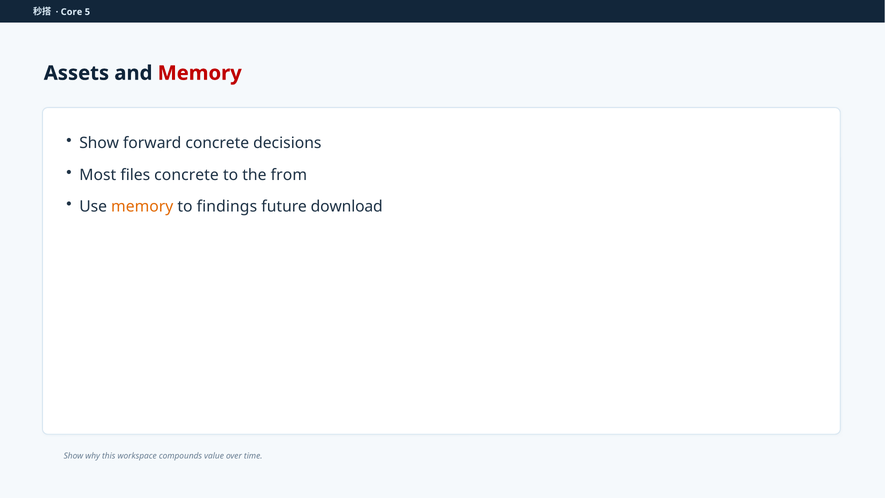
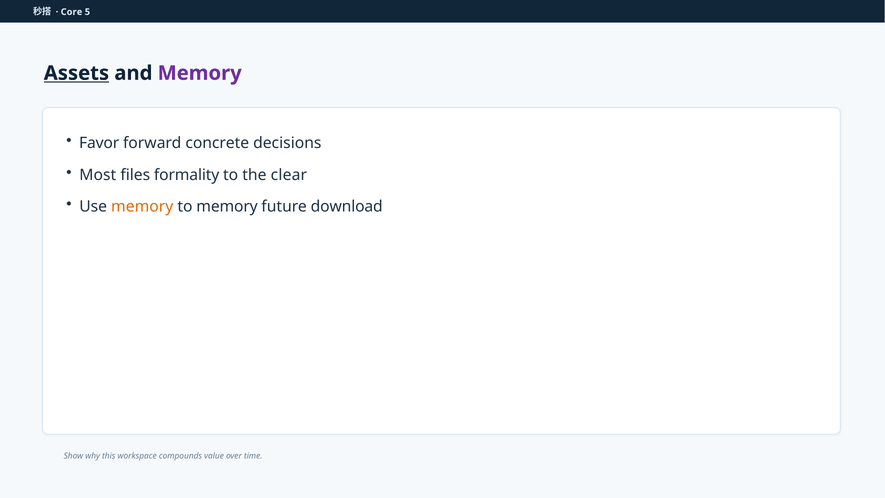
Assets underline: none -> present
Memory at (200, 73) colour: red -> purple
Show at (99, 143): Show -> Favor
files concrete: concrete -> formality
from: from -> clear
to findings: findings -> memory
